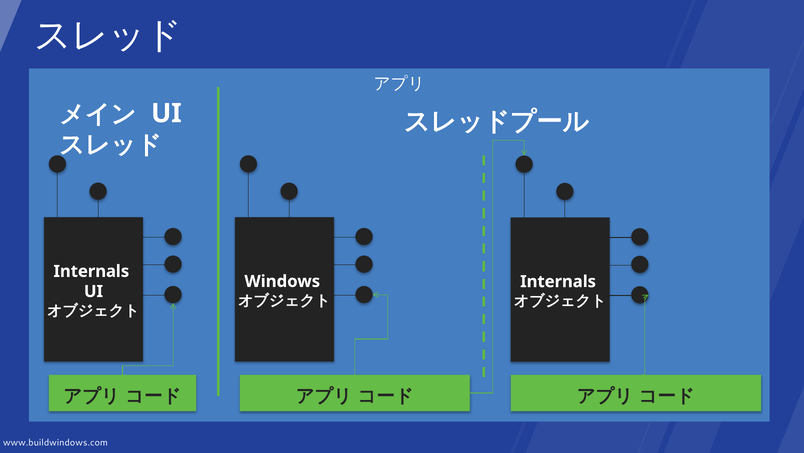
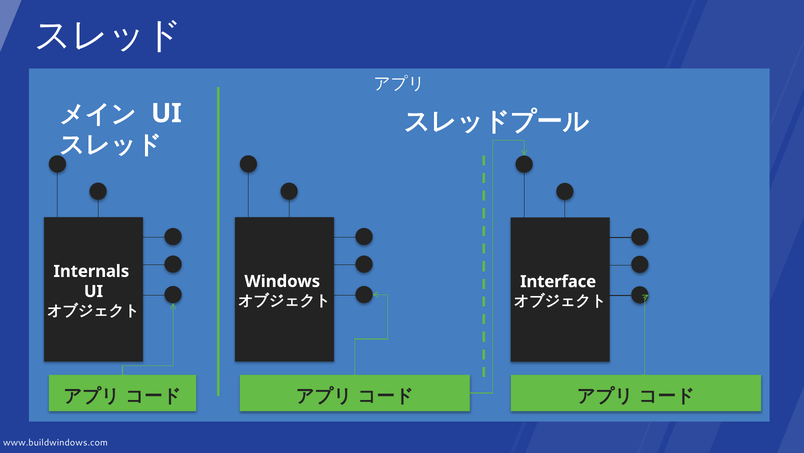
Internals at (558, 281): Internals -> Interface
